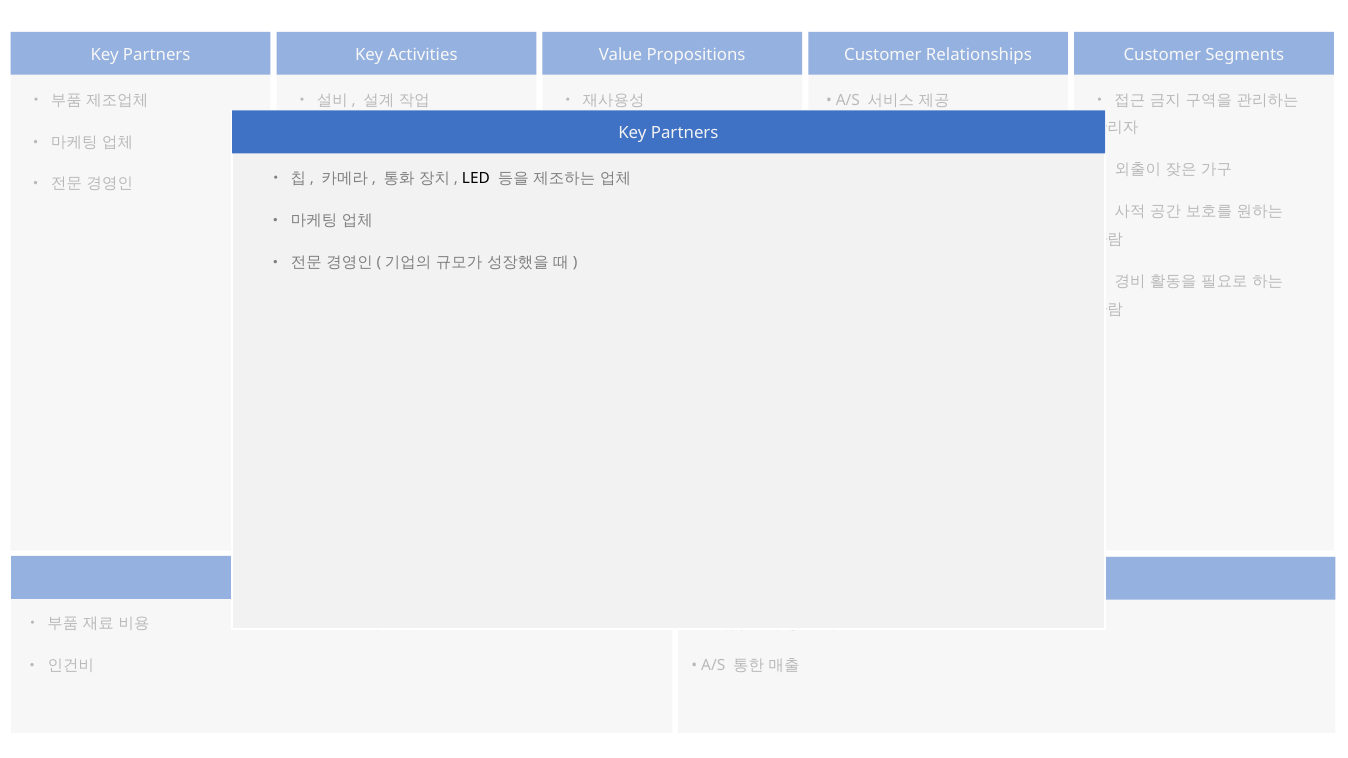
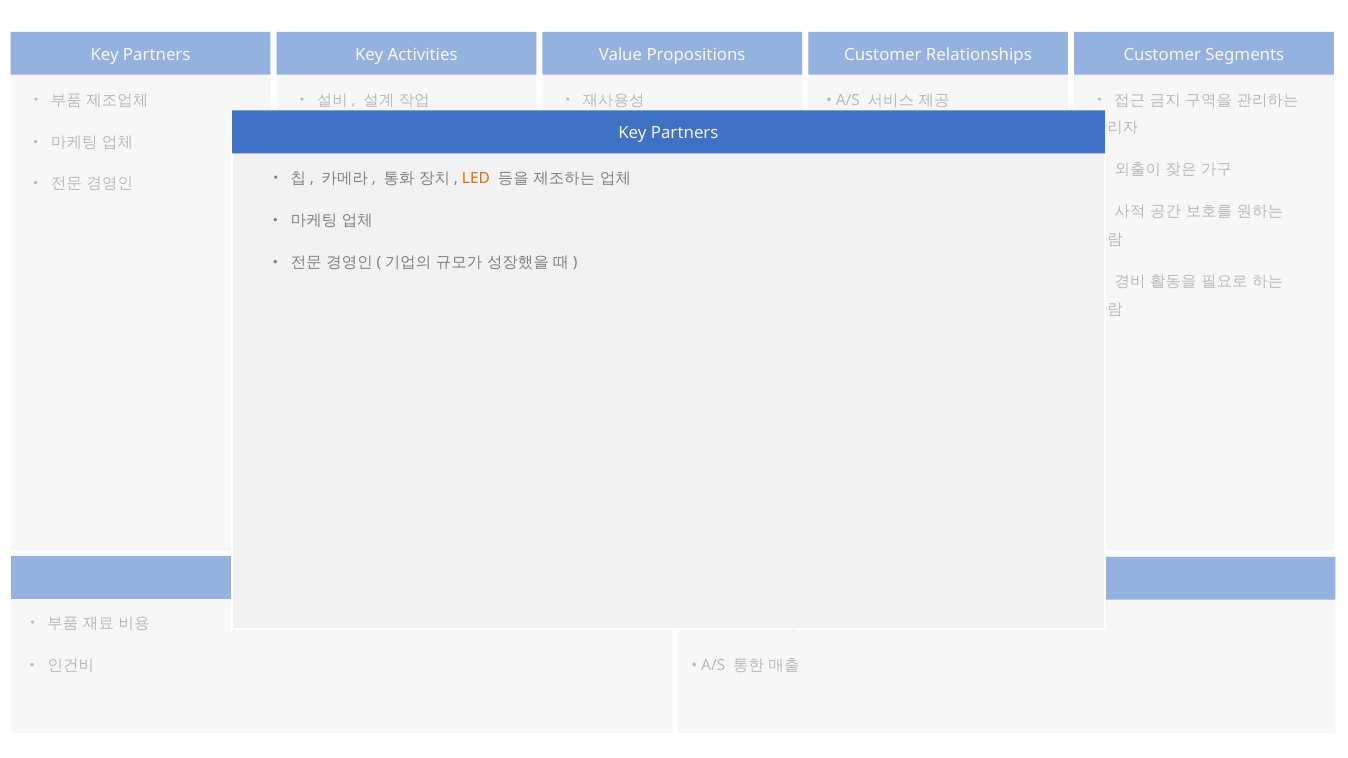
LED colour: black -> orange
